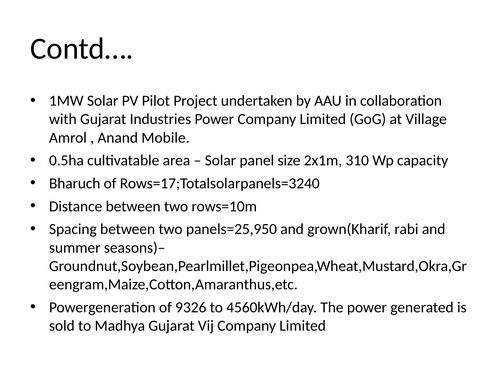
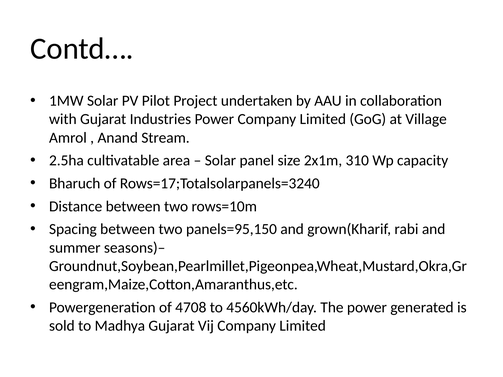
Mobile: Mobile -> Stream
0.5ha: 0.5ha -> 2.5ha
panels=25,950: panels=25,950 -> panels=95,150
9326: 9326 -> 4708
